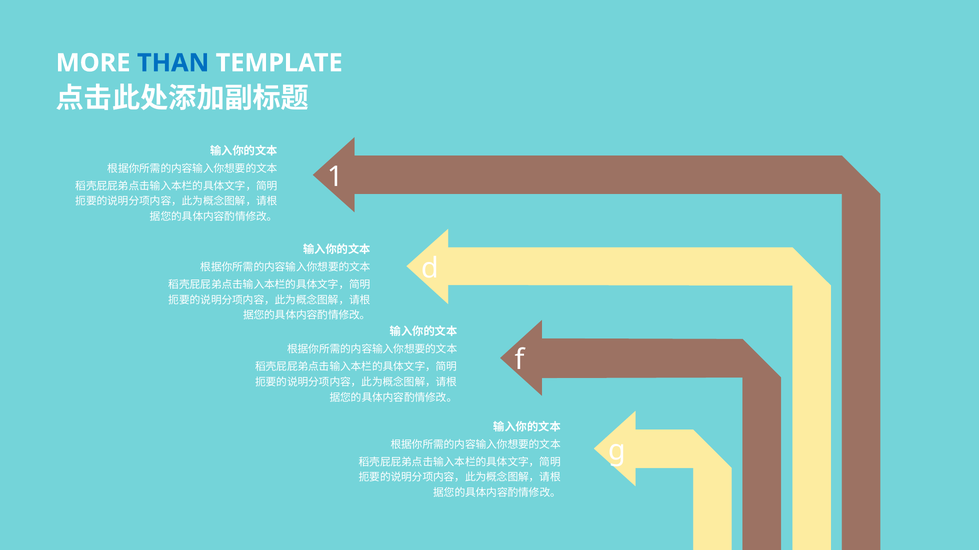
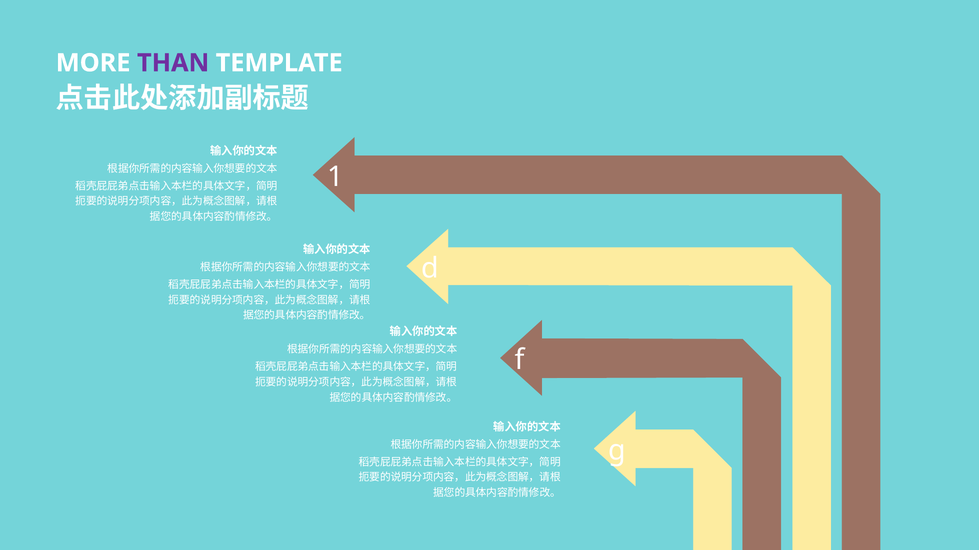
THAN colour: blue -> purple
